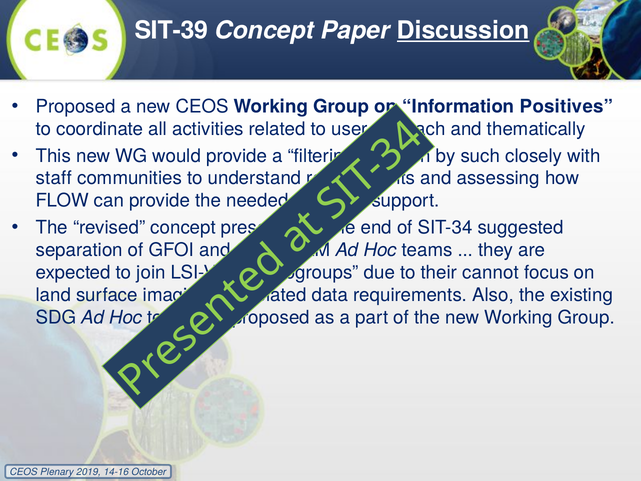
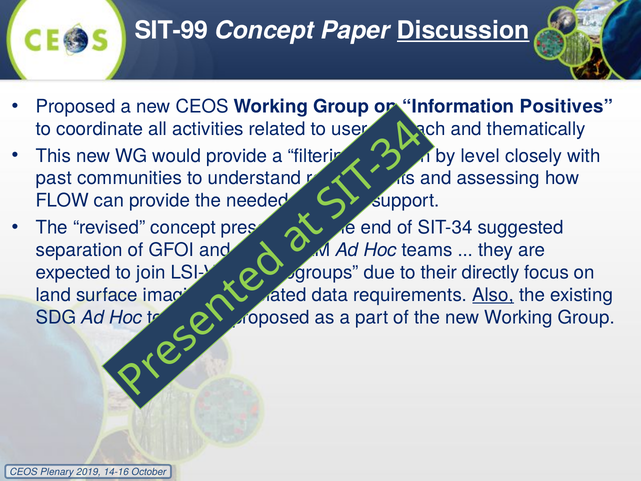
SIT-39: SIT-39 -> SIT-99
such: such -> level
staff: staff -> past
cannot: cannot -> directly
Also underline: none -> present
